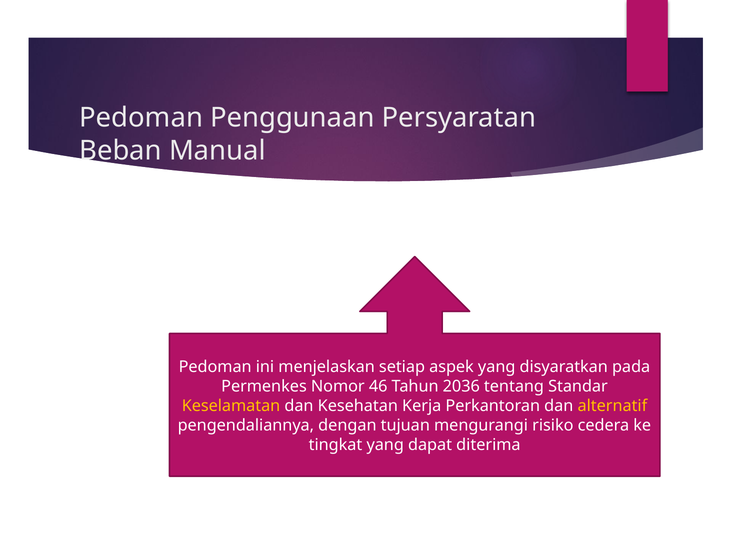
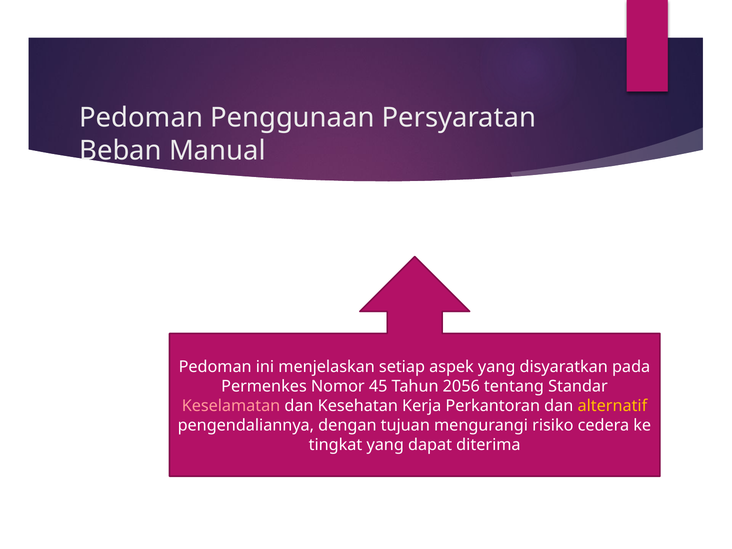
46: 46 -> 45
2036: 2036 -> 2056
Keselamatan colour: yellow -> pink
